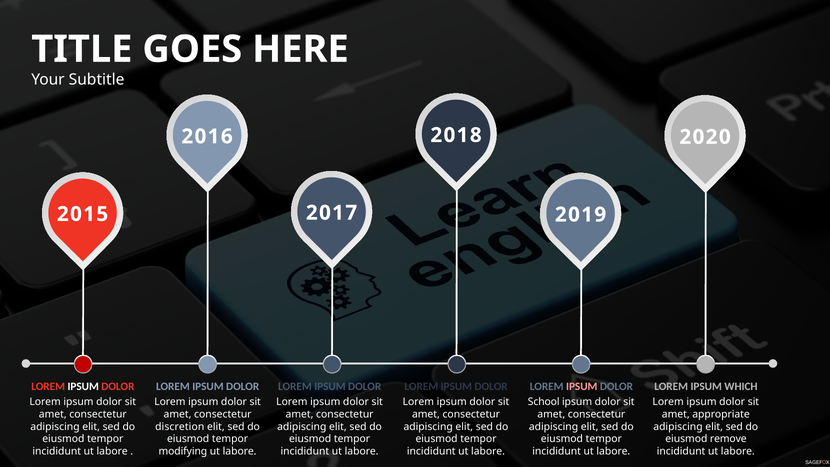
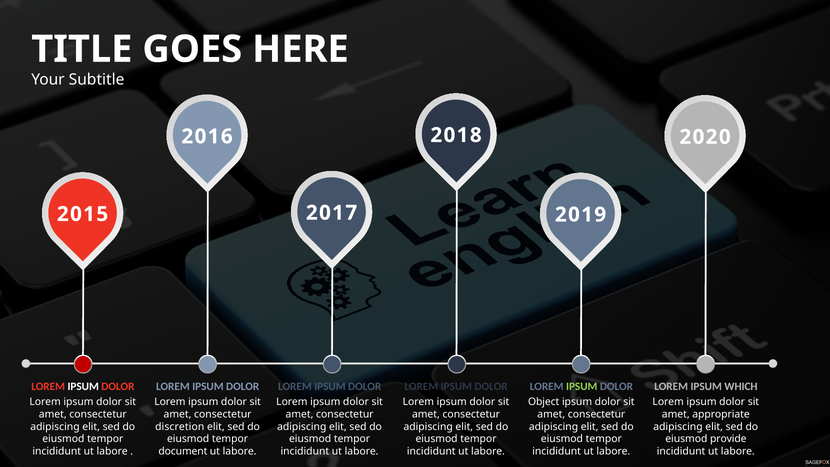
IPSUM at (582, 387) colour: pink -> light green
School: School -> Object
remove: remove -> provide
modifying: modifying -> document
